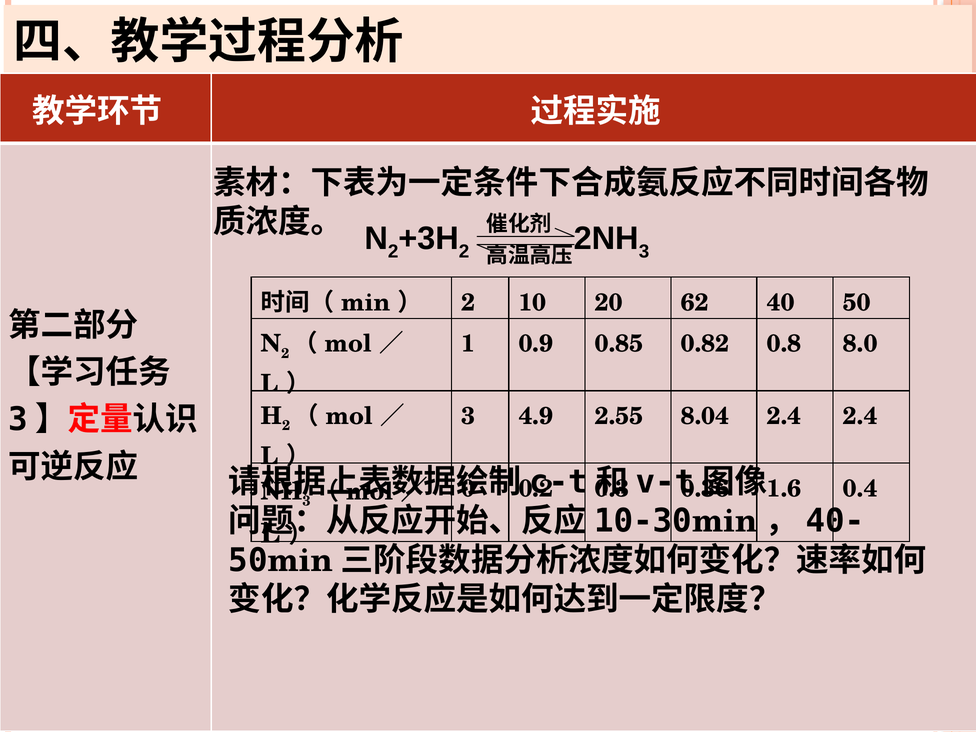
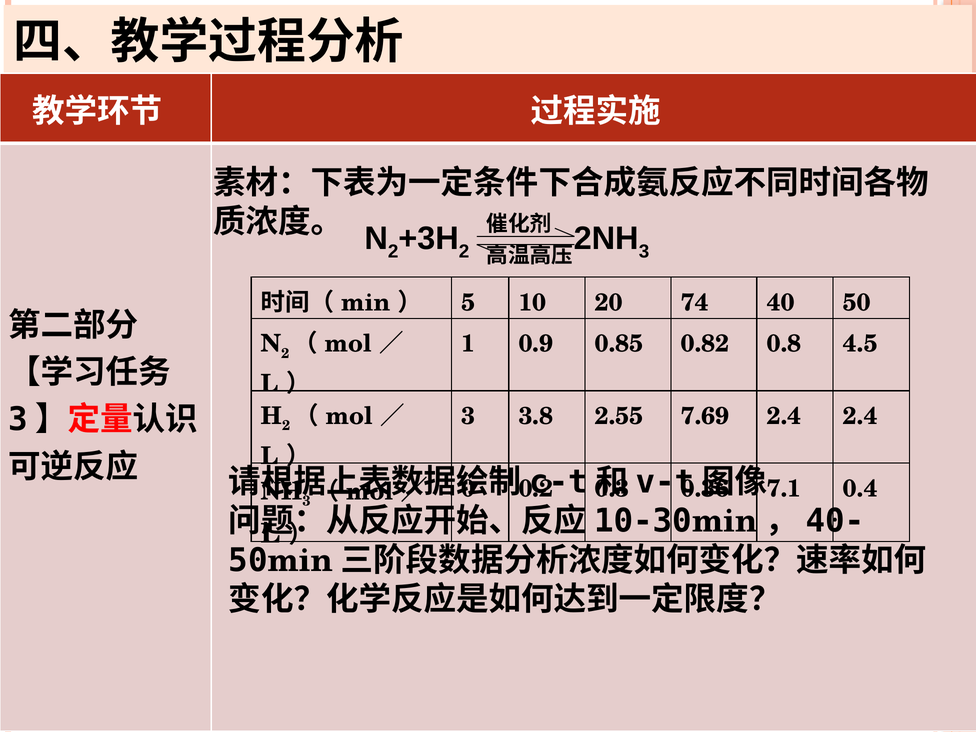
2 at (468, 303): 2 -> 5
62: 62 -> 74
8.0: 8.0 -> 4.5
4.9: 4.9 -> 3.8
8.04: 8.04 -> 7.69
1.6: 1.6 -> 7.1
